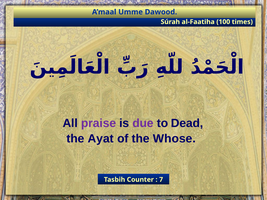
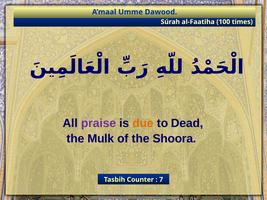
due colour: purple -> orange
Ayat: Ayat -> Mulk
Whose: Whose -> Shoora
